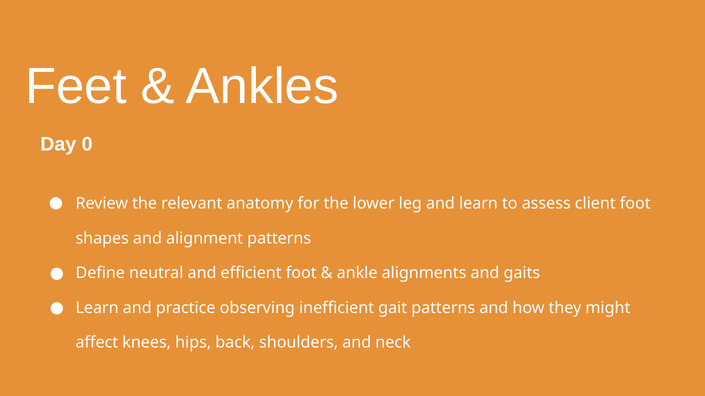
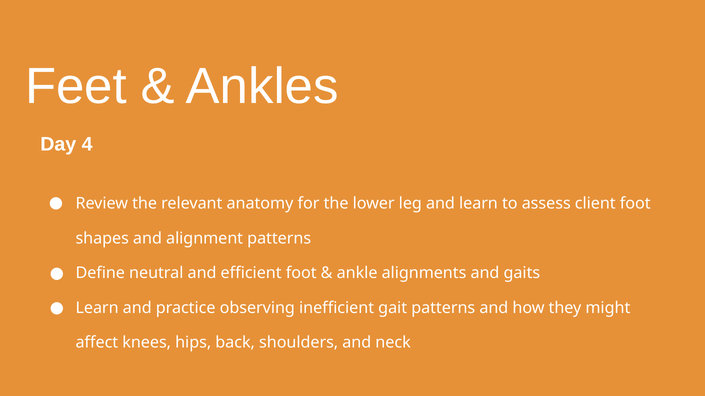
0: 0 -> 4
